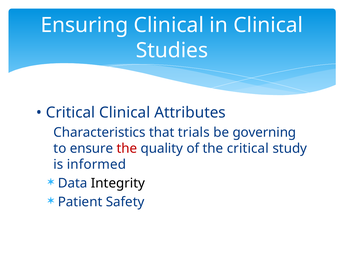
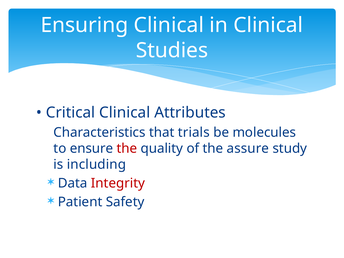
governing: governing -> molecules
the critical: critical -> assure
informed: informed -> including
Integrity colour: black -> red
